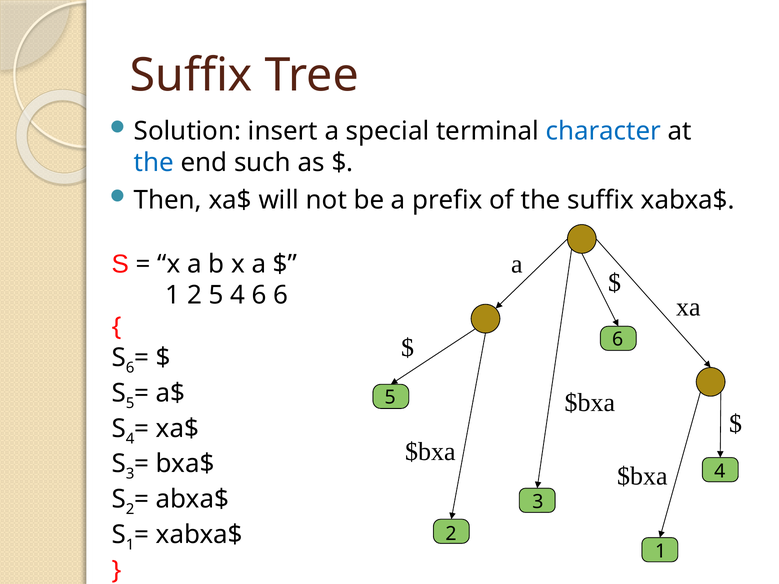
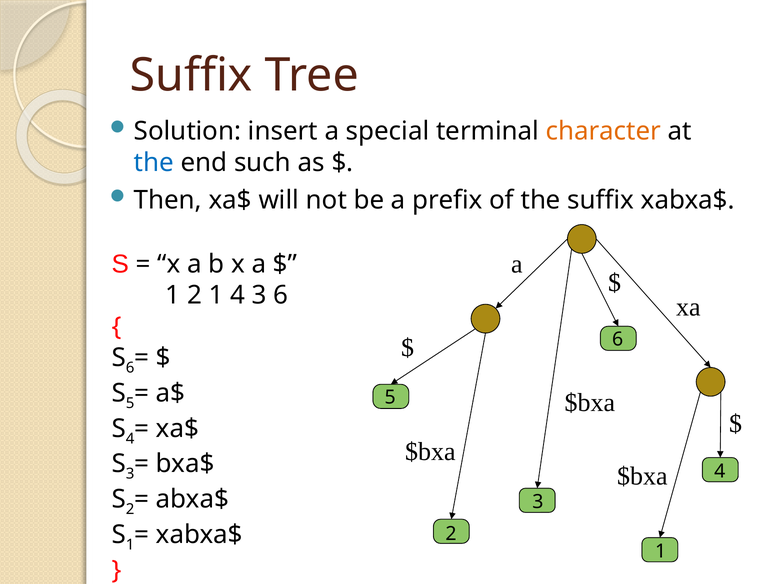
character colour: blue -> orange
2 5: 5 -> 1
4 6: 6 -> 3
